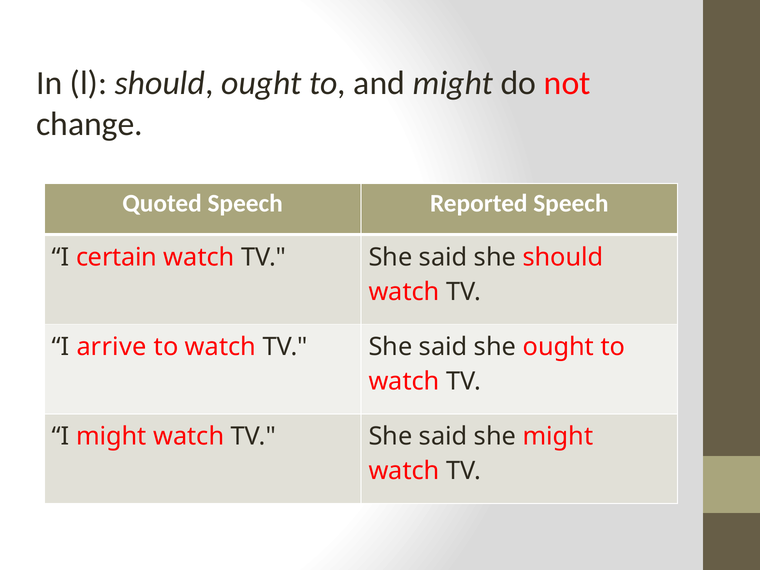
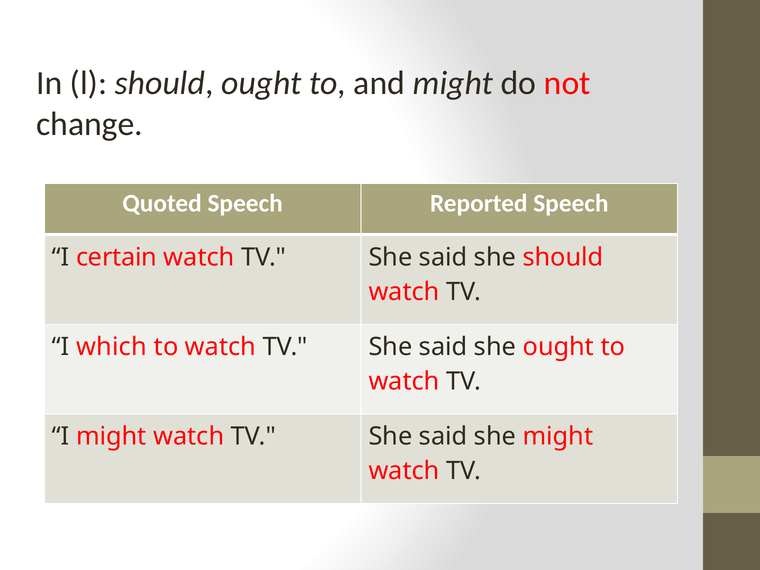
arrive: arrive -> which
